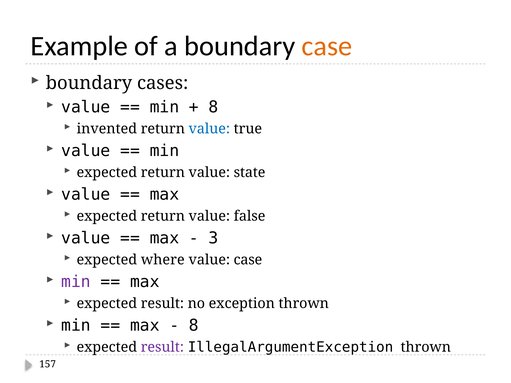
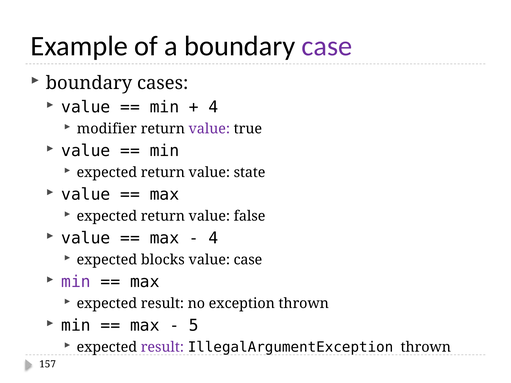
case at (327, 46) colour: orange -> purple
8 at (214, 107): 8 -> 4
invented: invented -> modifier
value at (209, 129) colour: blue -> purple
3 at (214, 238): 3 -> 4
where: where -> blocks
8 at (194, 326): 8 -> 5
